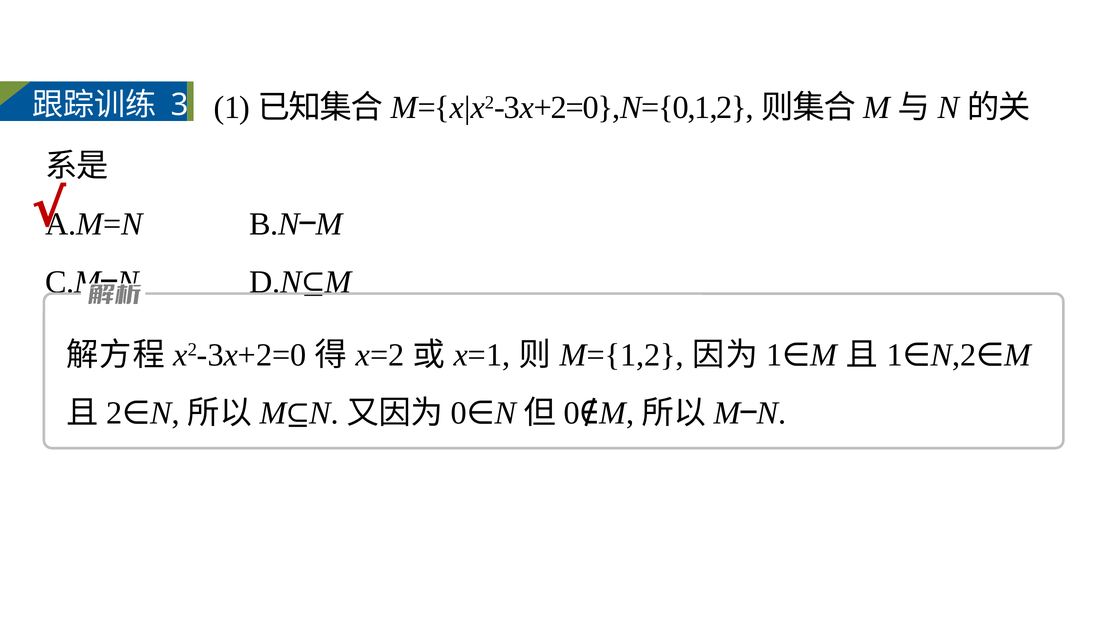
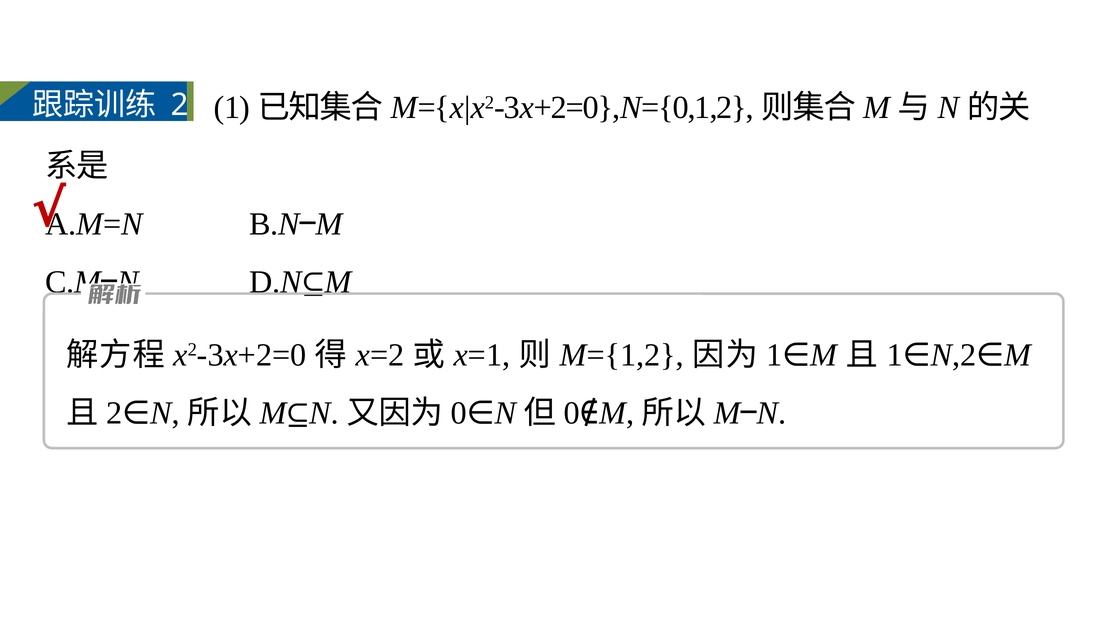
3: 3 -> 2
